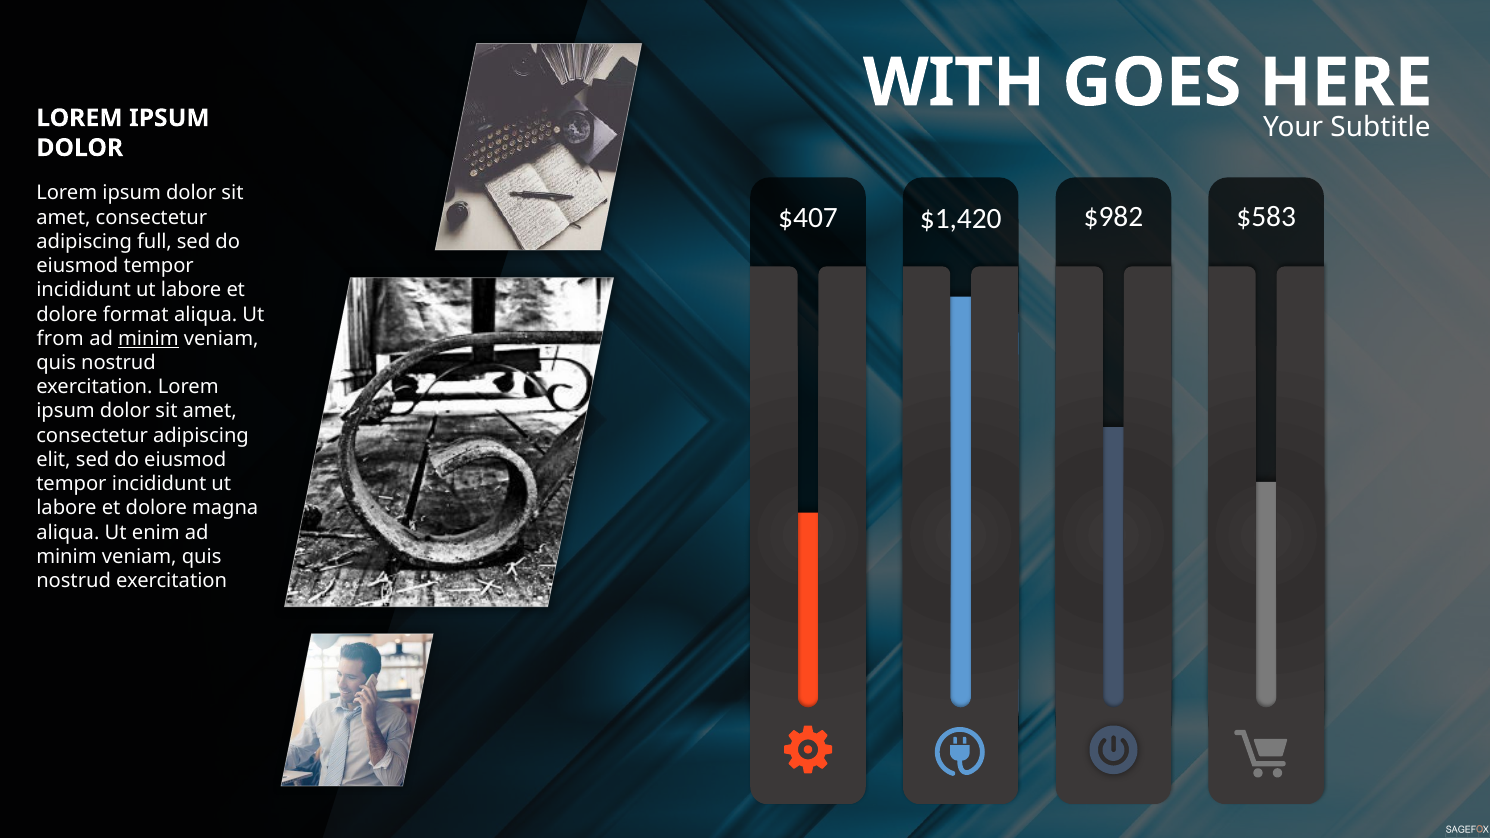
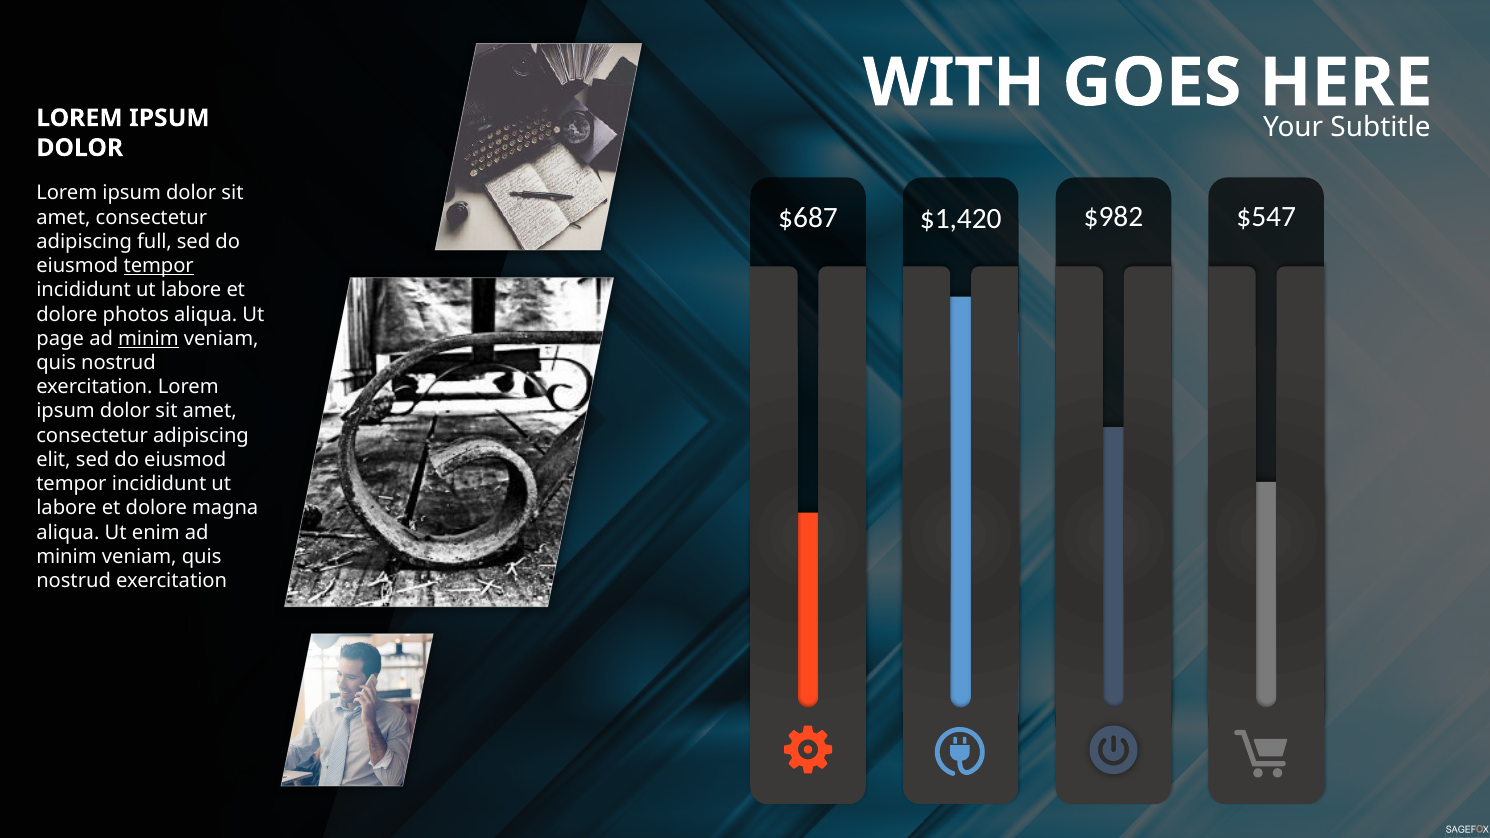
$407: $407 -> $687
$583: $583 -> $547
tempor at (159, 266) underline: none -> present
format: format -> photos
from: from -> page
